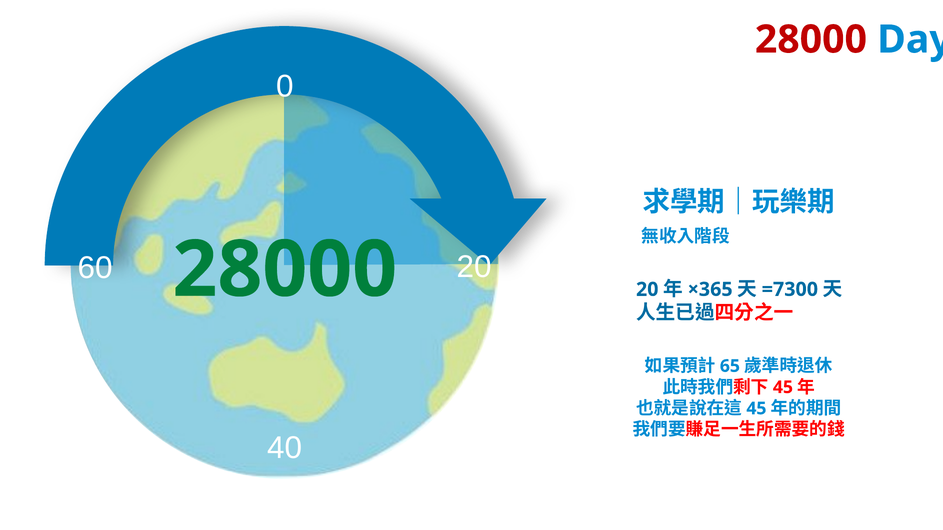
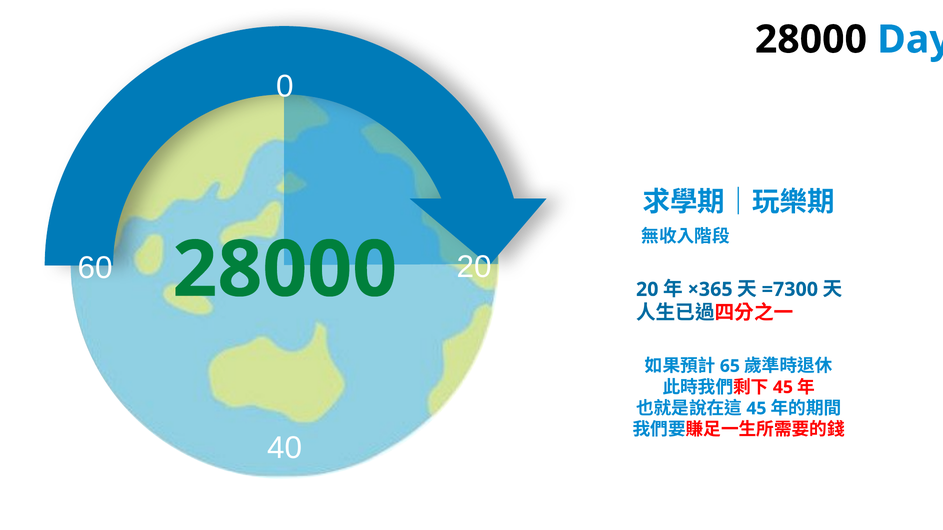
28000 at (811, 40) colour: red -> black
